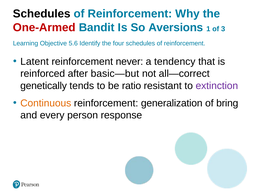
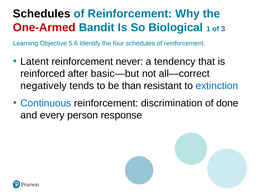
Aversions: Aversions -> Biological
genetically: genetically -> negatively
ratio: ratio -> than
extinction colour: purple -> blue
Continuous colour: orange -> blue
generalization: generalization -> discrimination
bring: bring -> done
